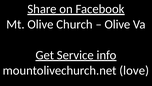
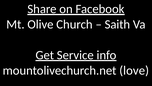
Olive at (117, 24): Olive -> Saith
